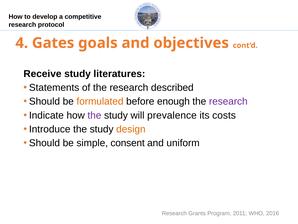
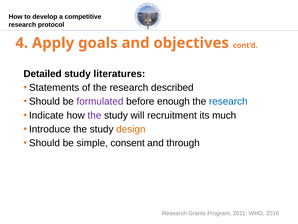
Gates: Gates -> Apply
Receive: Receive -> Detailed
formulated colour: orange -> purple
research at (228, 101) colour: purple -> blue
prevalence: prevalence -> recruitment
costs: costs -> much
uniform: uniform -> through
